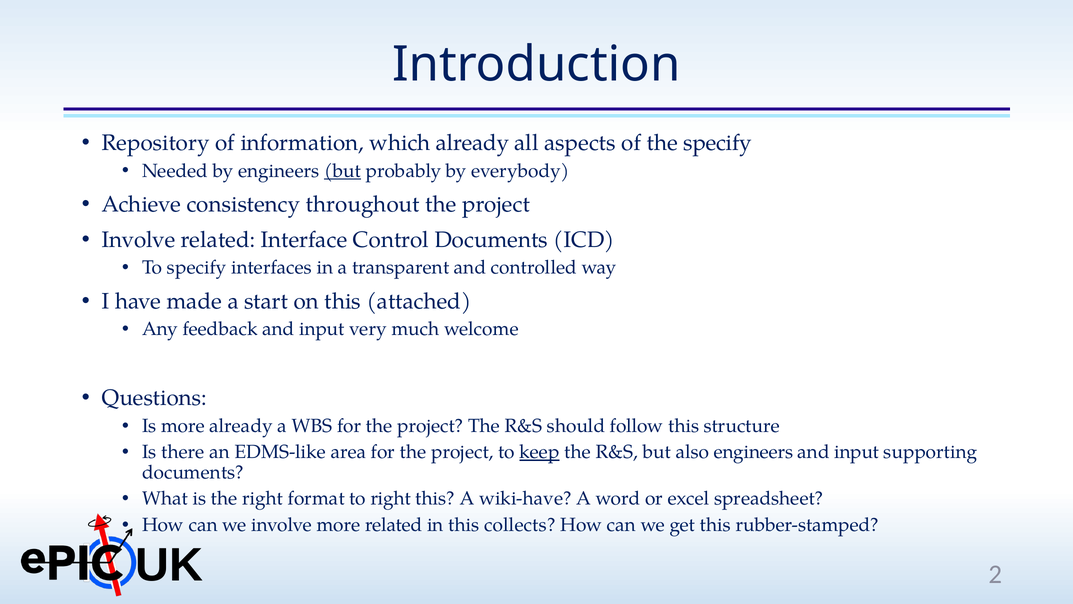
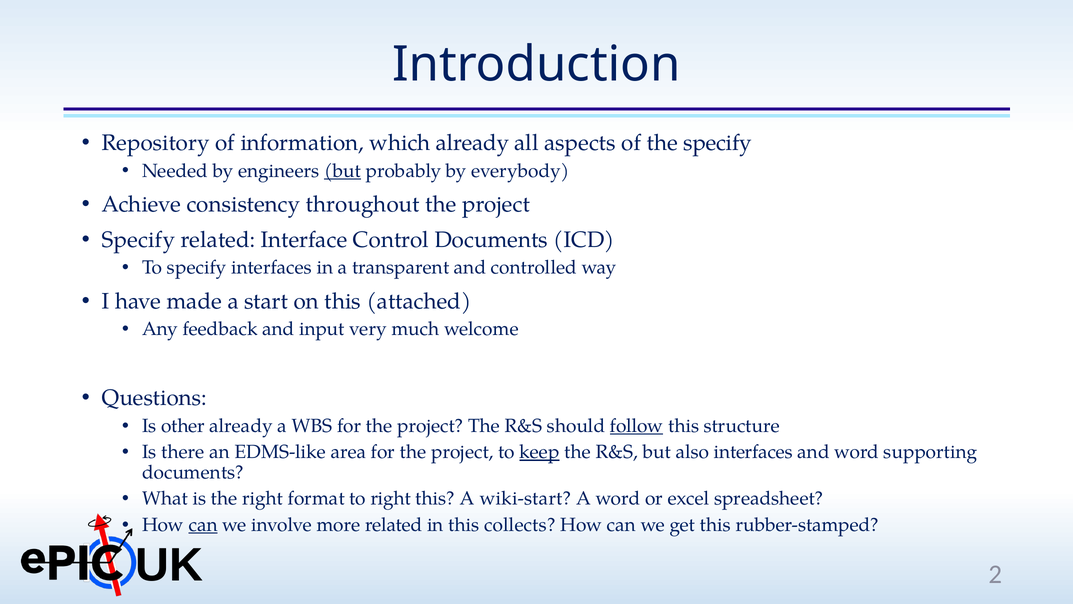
Involve at (139, 239): Involve -> Specify
Is more: more -> other
follow underline: none -> present
also engineers: engineers -> interfaces
input at (857, 452): input -> word
wiki-have: wiki-have -> wiki-start
can at (203, 524) underline: none -> present
